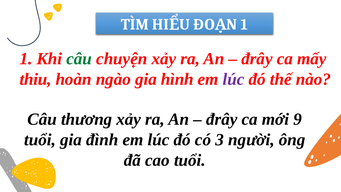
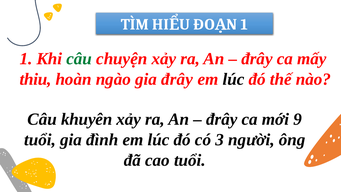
gia hình: hình -> đrây
lúc at (233, 79) colour: purple -> black
thương: thương -> khuyên
